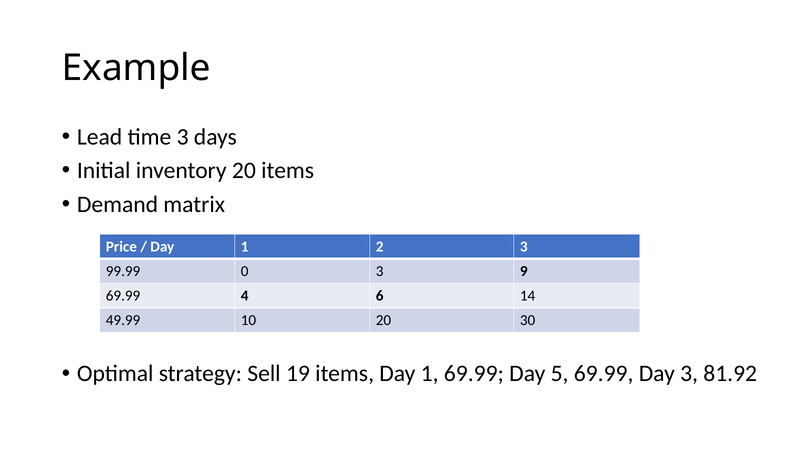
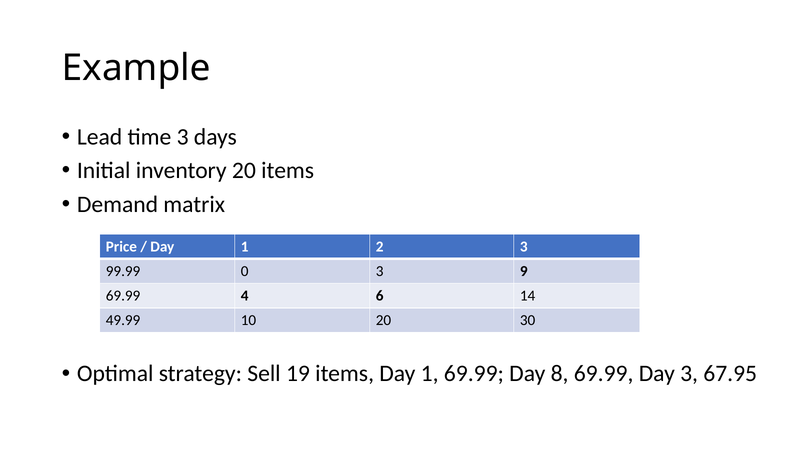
5: 5 -> 8
81.92: 81.92 -> 67.95
